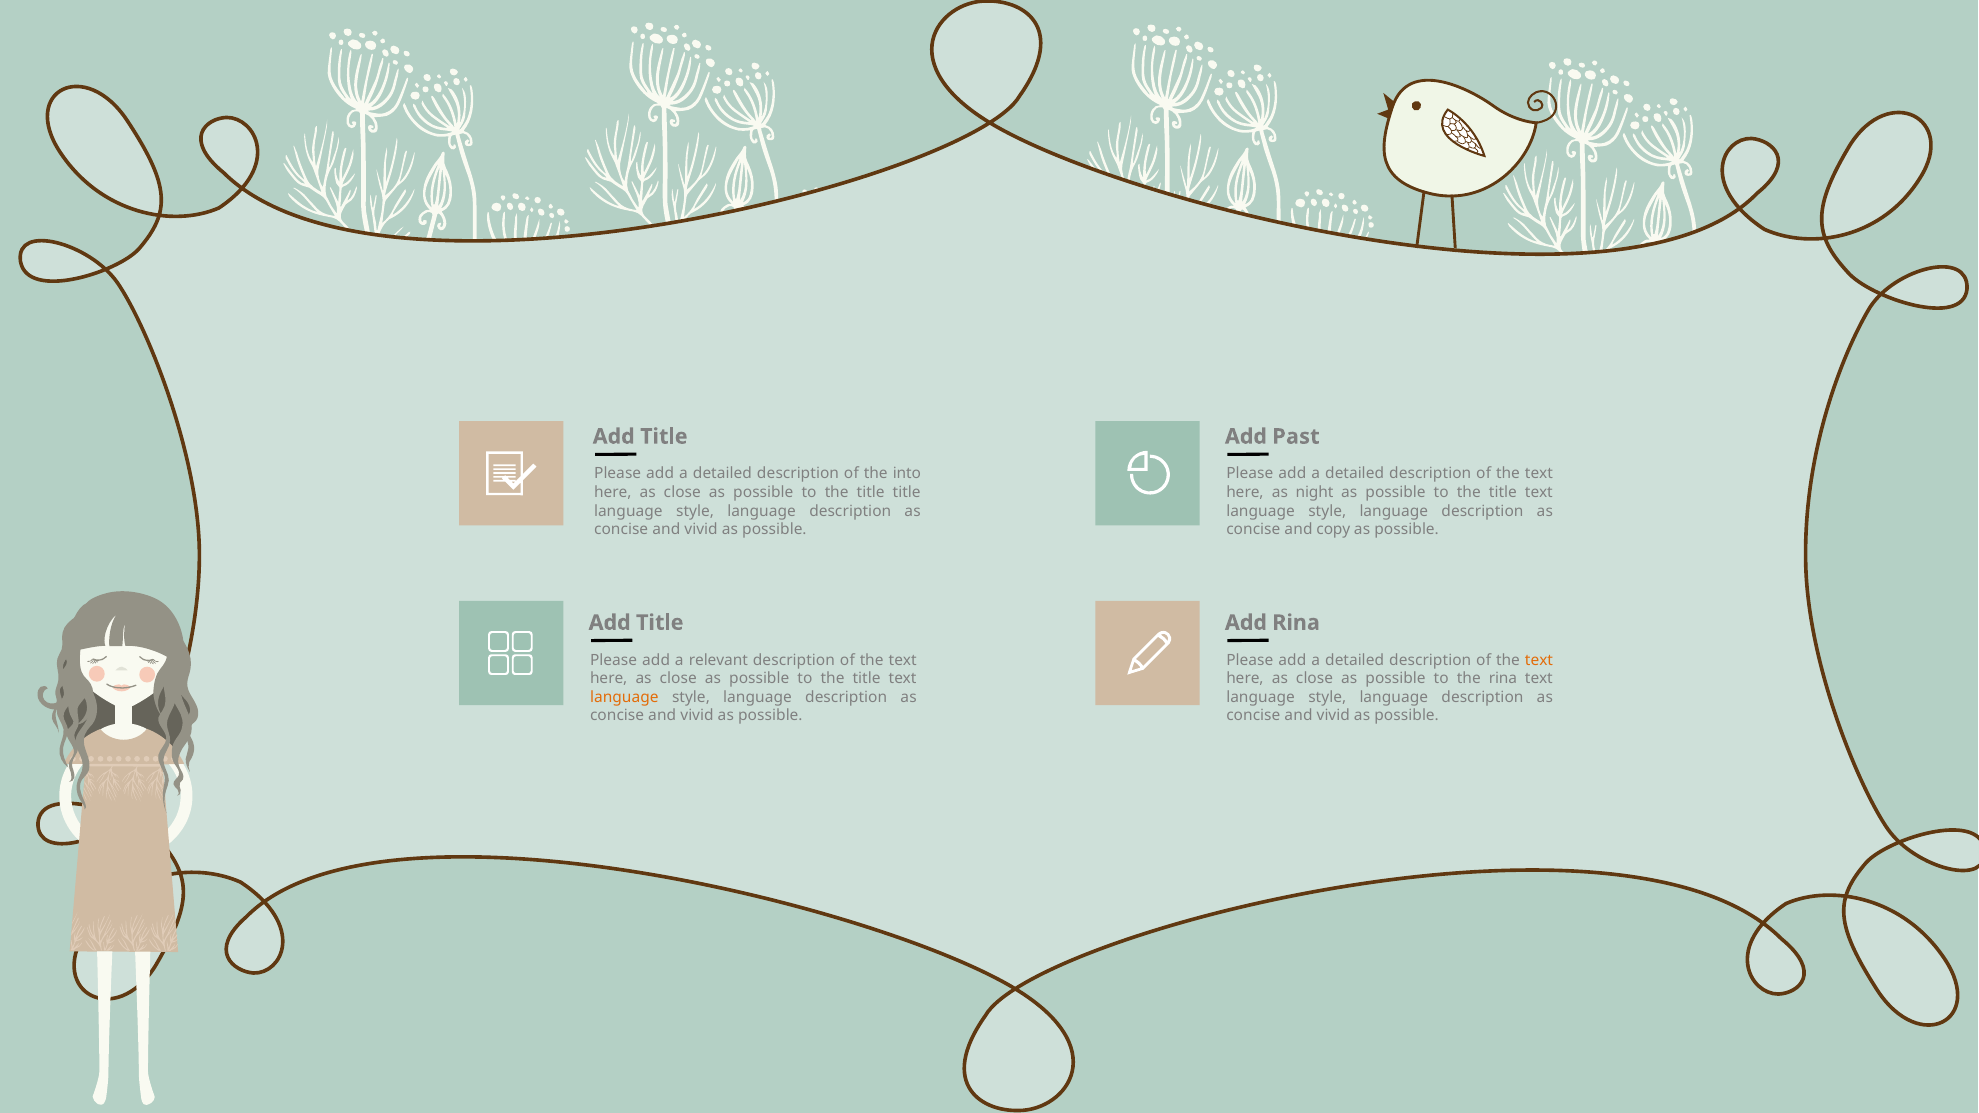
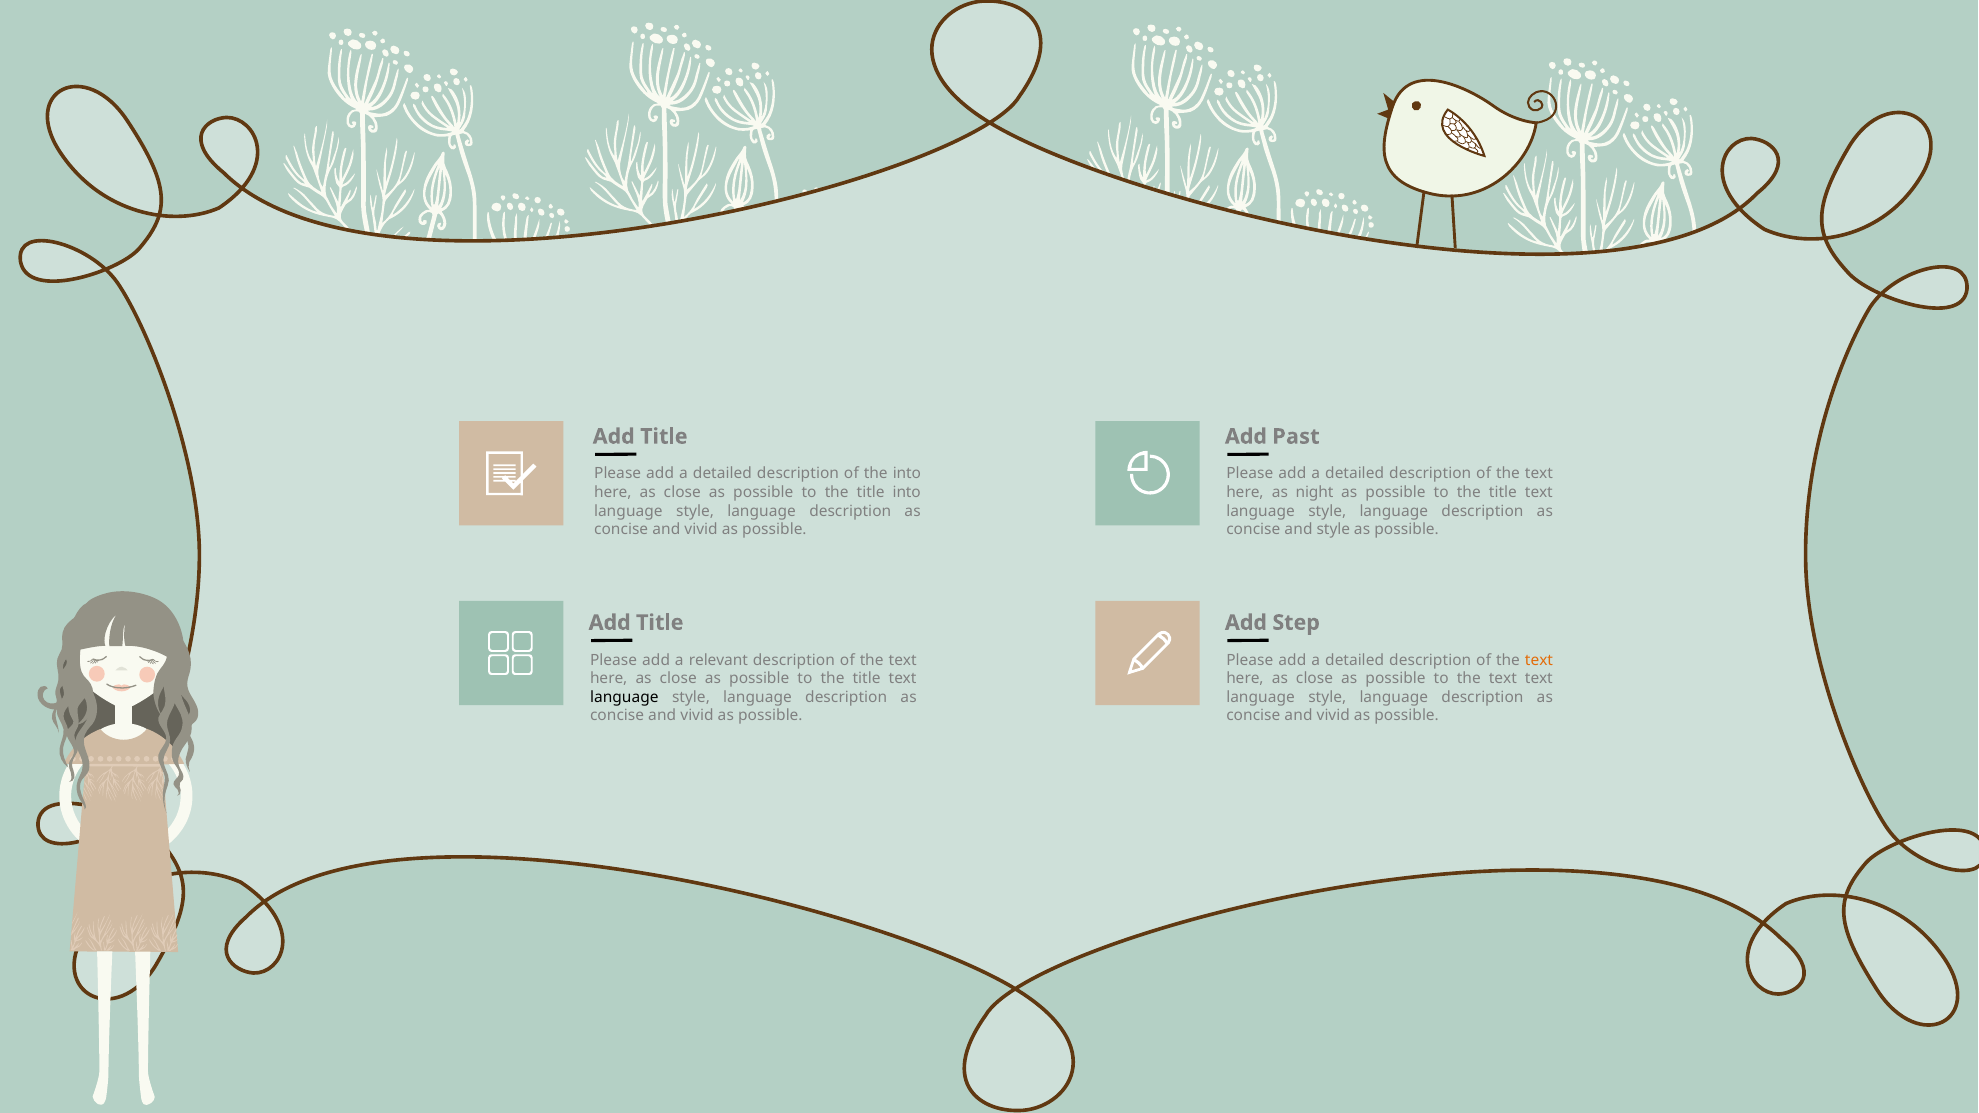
title title: title -> into
and copy: copy -> style
Add Rina: Rina -> Step
to the rina: rina -> text
language at (624, 697) colour: orange -> black
